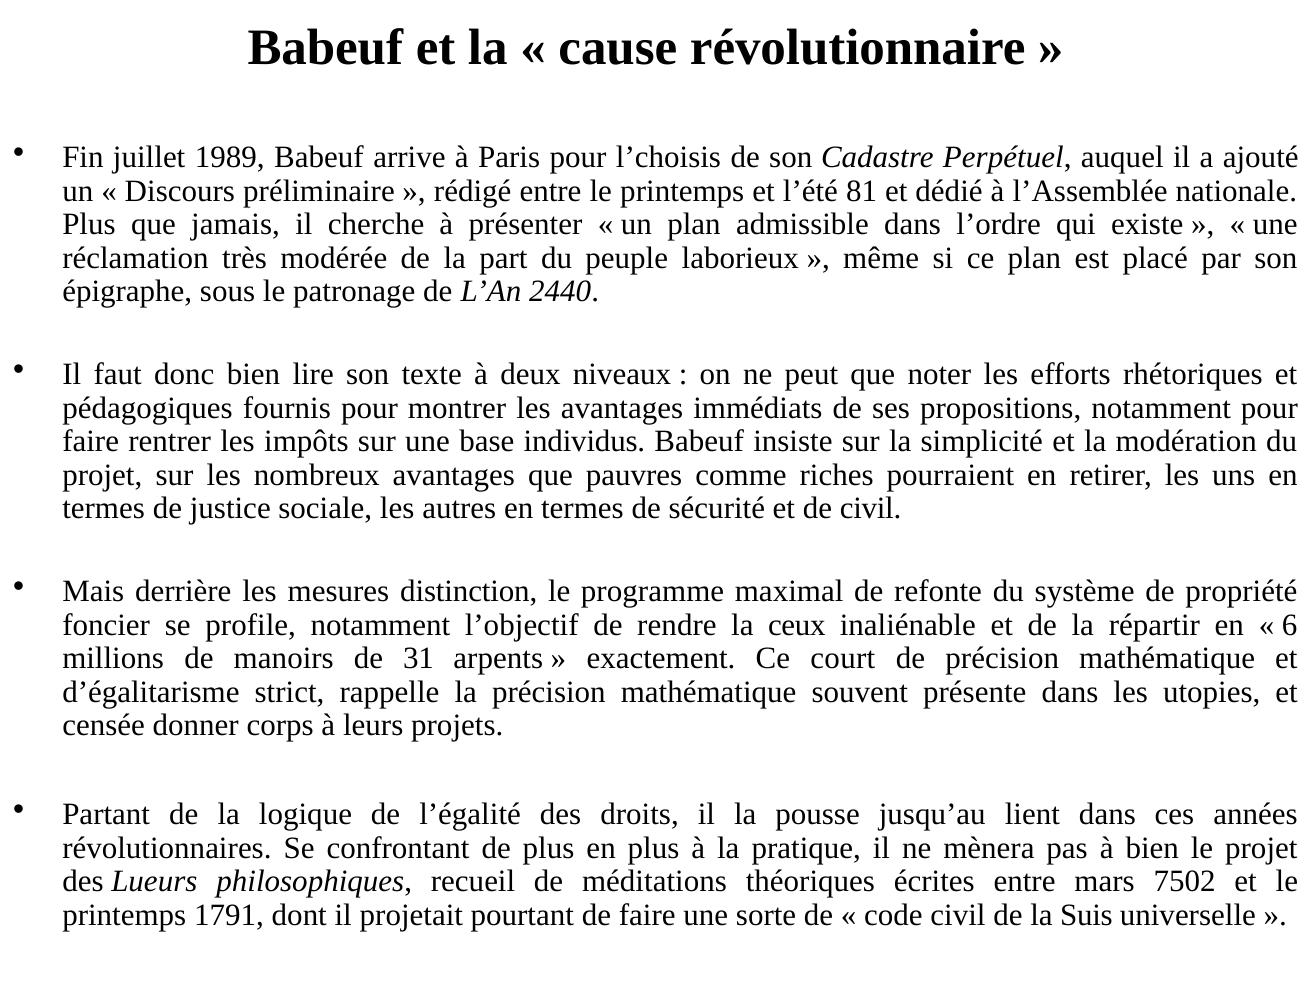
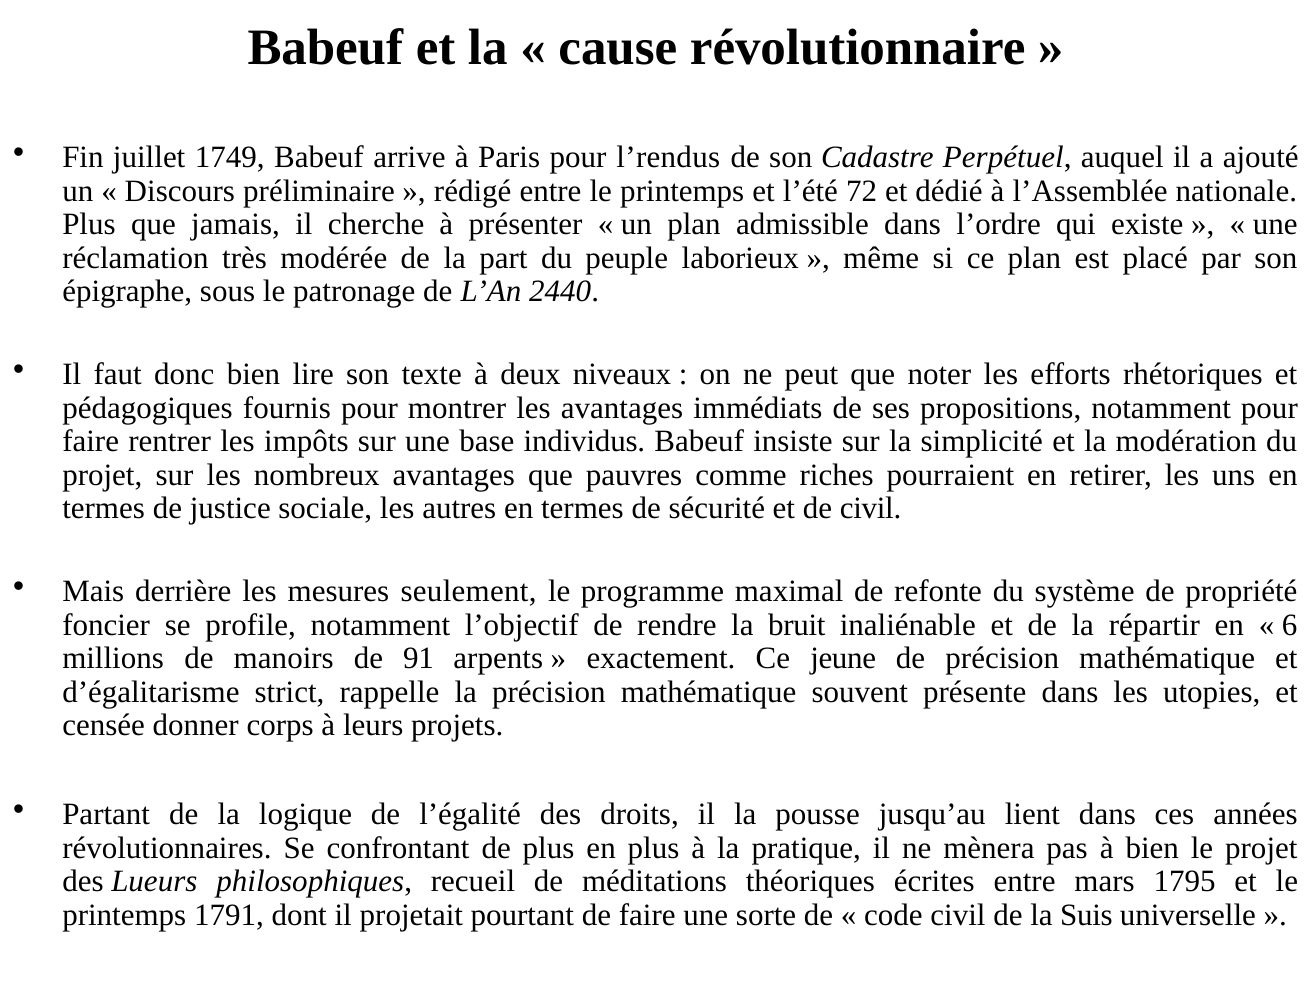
1989: 1989 -> 1749
l’choisis: l’choisis -> l’rendus
81: 81 -> 72
distinction: distinction -> seulement
ceux: ceux -> bruit
31: 31 -> 91
court: court -> jeune
7502: 7502 -> 1795
